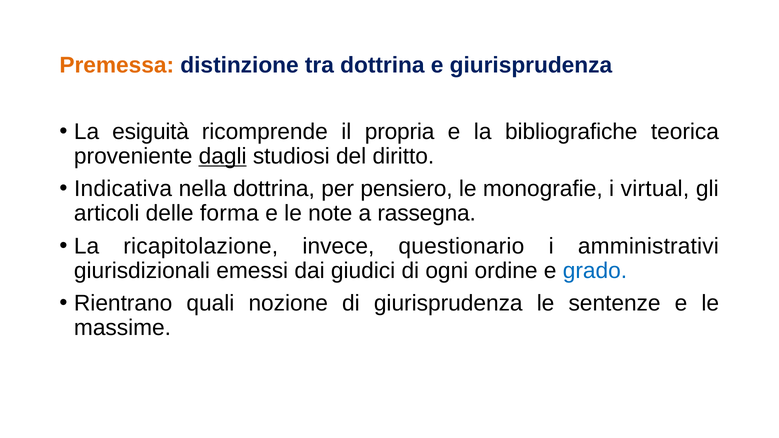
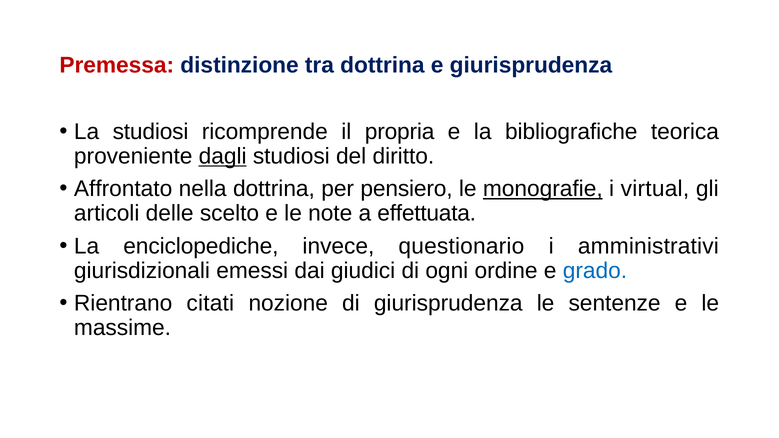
Premessa colour: orange -> red
La esiguità: esiguità -> studiosi
Indicativa: Indicativa -> Affrontato
monografie underline: none -> present
forma: forma -> scelto
rassegna: rassegna -> effettuata
ricapitolazione: ricapitolazione -> enciclopediche
quali: quali -> citati
